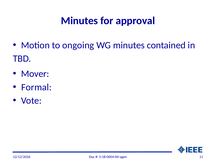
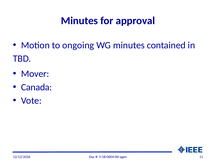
Formal: Formal -> Canada
